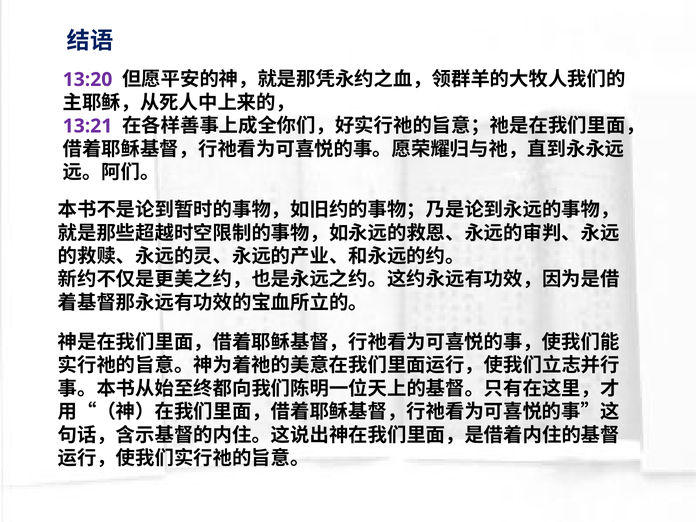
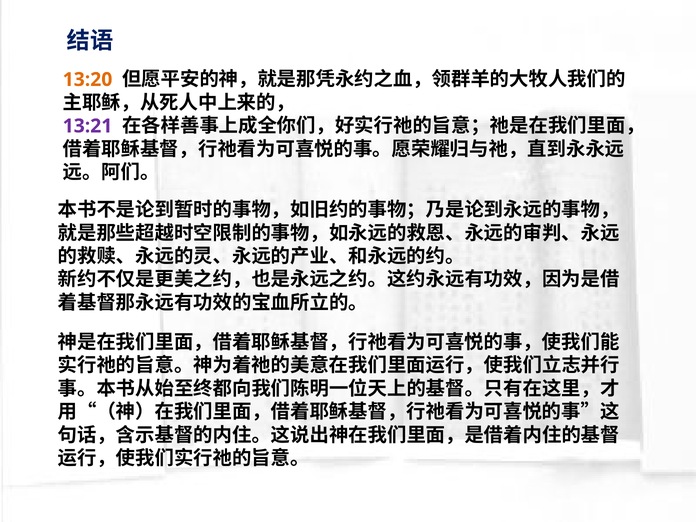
13:20 colour: purple -> orange
